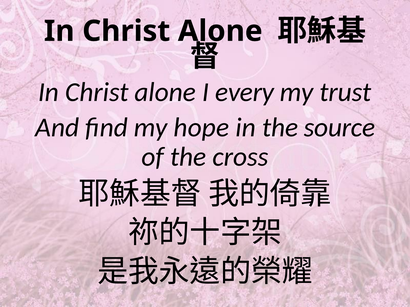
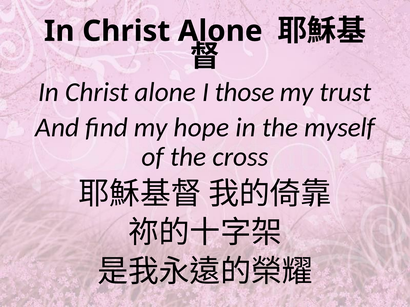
every: every -> those
source: source -> myself
